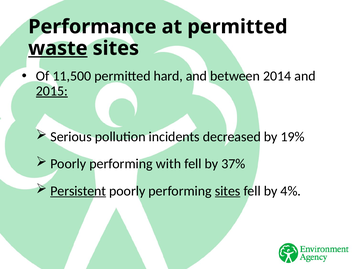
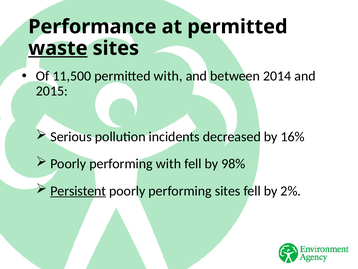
permitted hard: hard -> with
2015 underline: present -> none
19%: 19% -> 16%
37%: 37% -> 98%
sites at (228, 191) underline: present -> none
4%: 4% -> 2%
